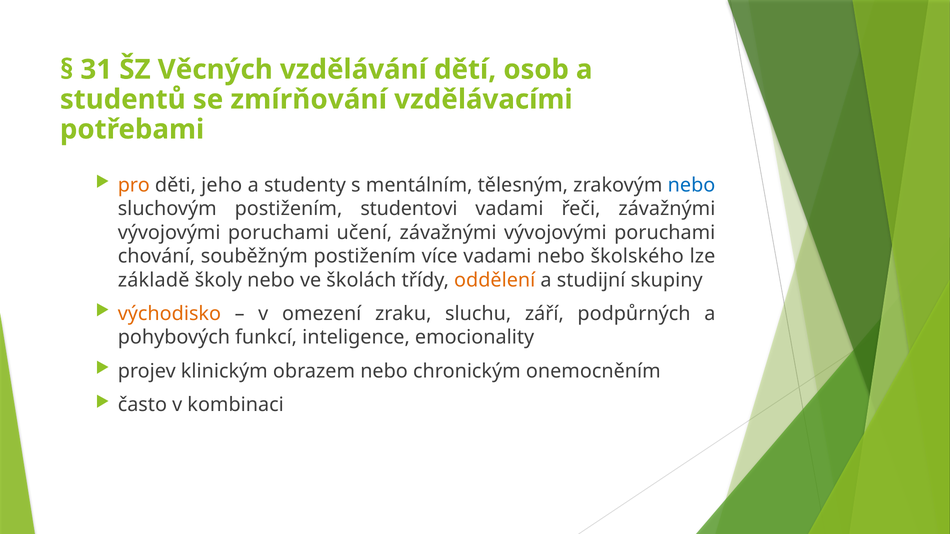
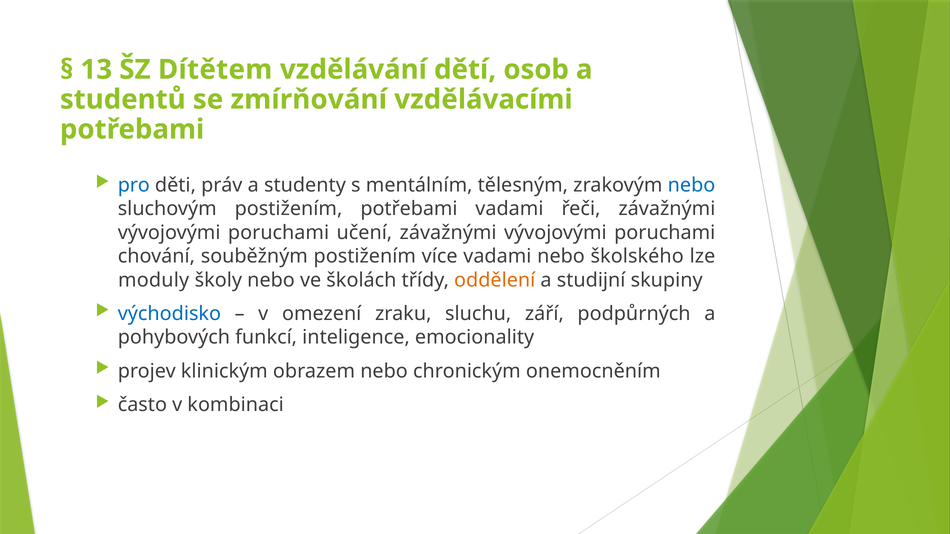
31: 31 -> 13
Věcných: Věcných -> Dítětem
pro colour: orange -> blue
jeho: jeho -> práv
postižením studentovi: studentovi -> potřebami
základě: základě -> moduly
východisko colour: orange -> blue
